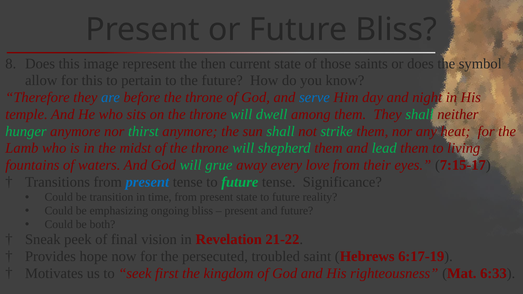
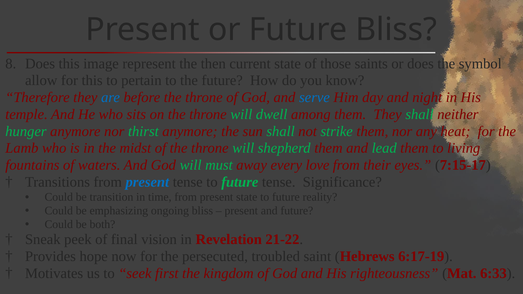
grue: grue -> must
